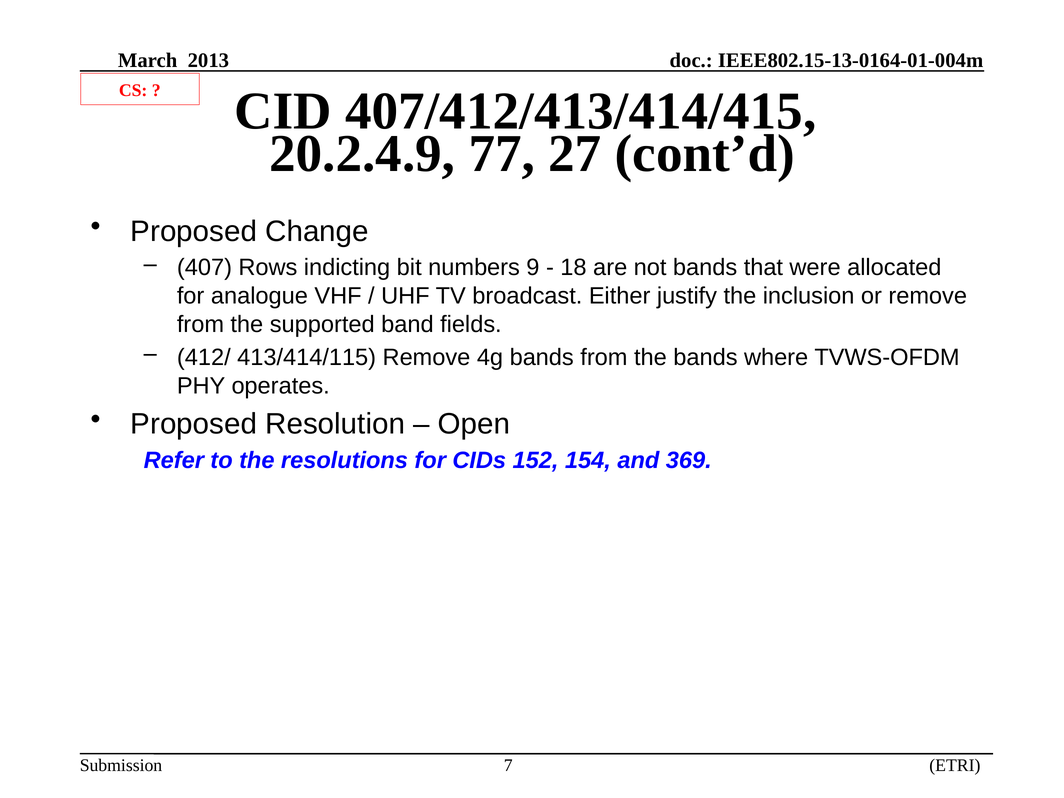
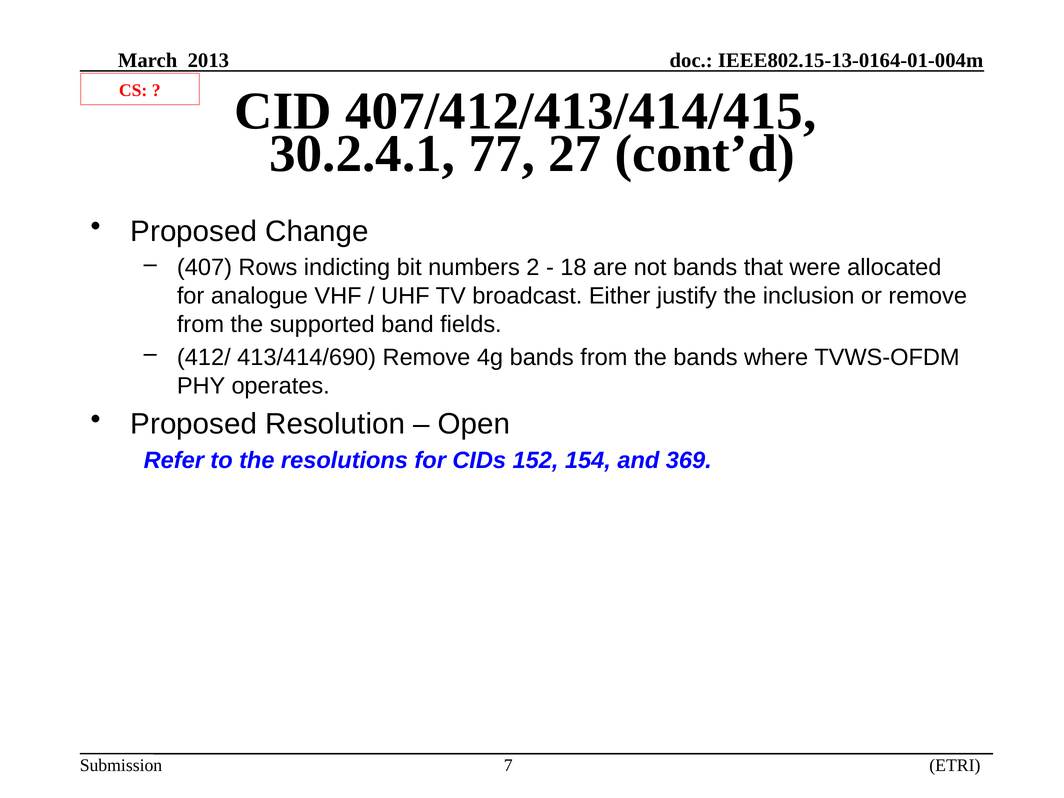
20.2.4.9: 20.2.4.9 -> 30.2.4.1
9: 9 -> 2
413/414/115: 413/414/115 -> 413/414/690
